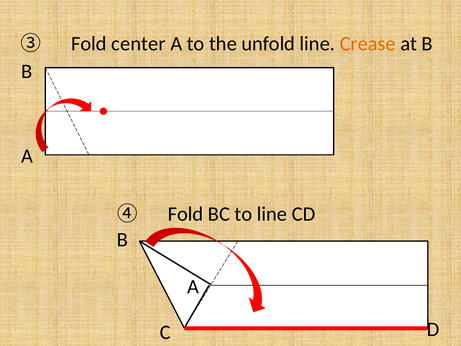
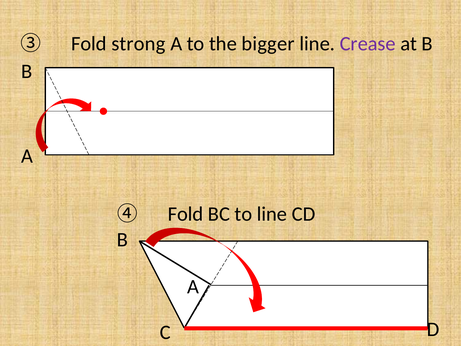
center: center -> strong
unfold: unfold -> bigger
Crease colour: orange -> purple
